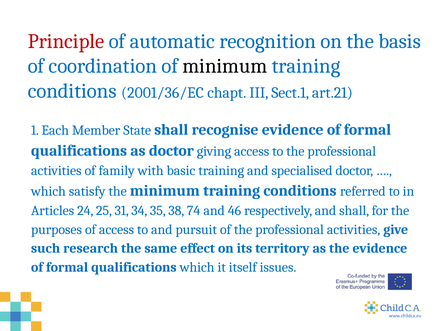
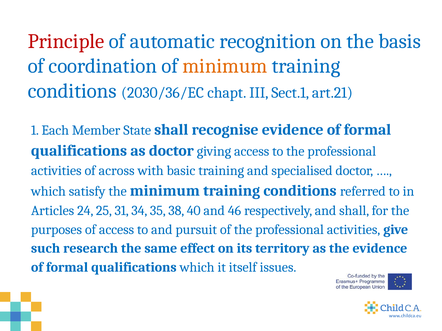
minimum at (225, 66) colour: black -> orange
2001/36/EC: 2001/36/EC -> 2030/36/EC
family: family -> across
74: 74 -> 40
